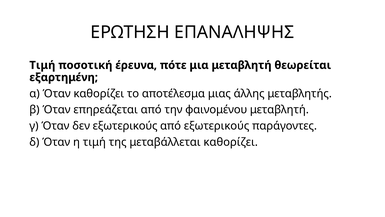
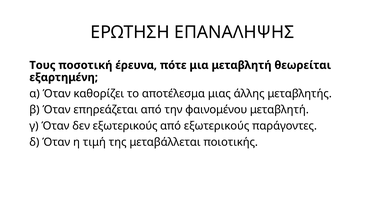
Τιμή at (42, 65): Τιμή -> Τους
μεταβάλλεται καθορίζει: καθορίζει -> ποιοτικής
